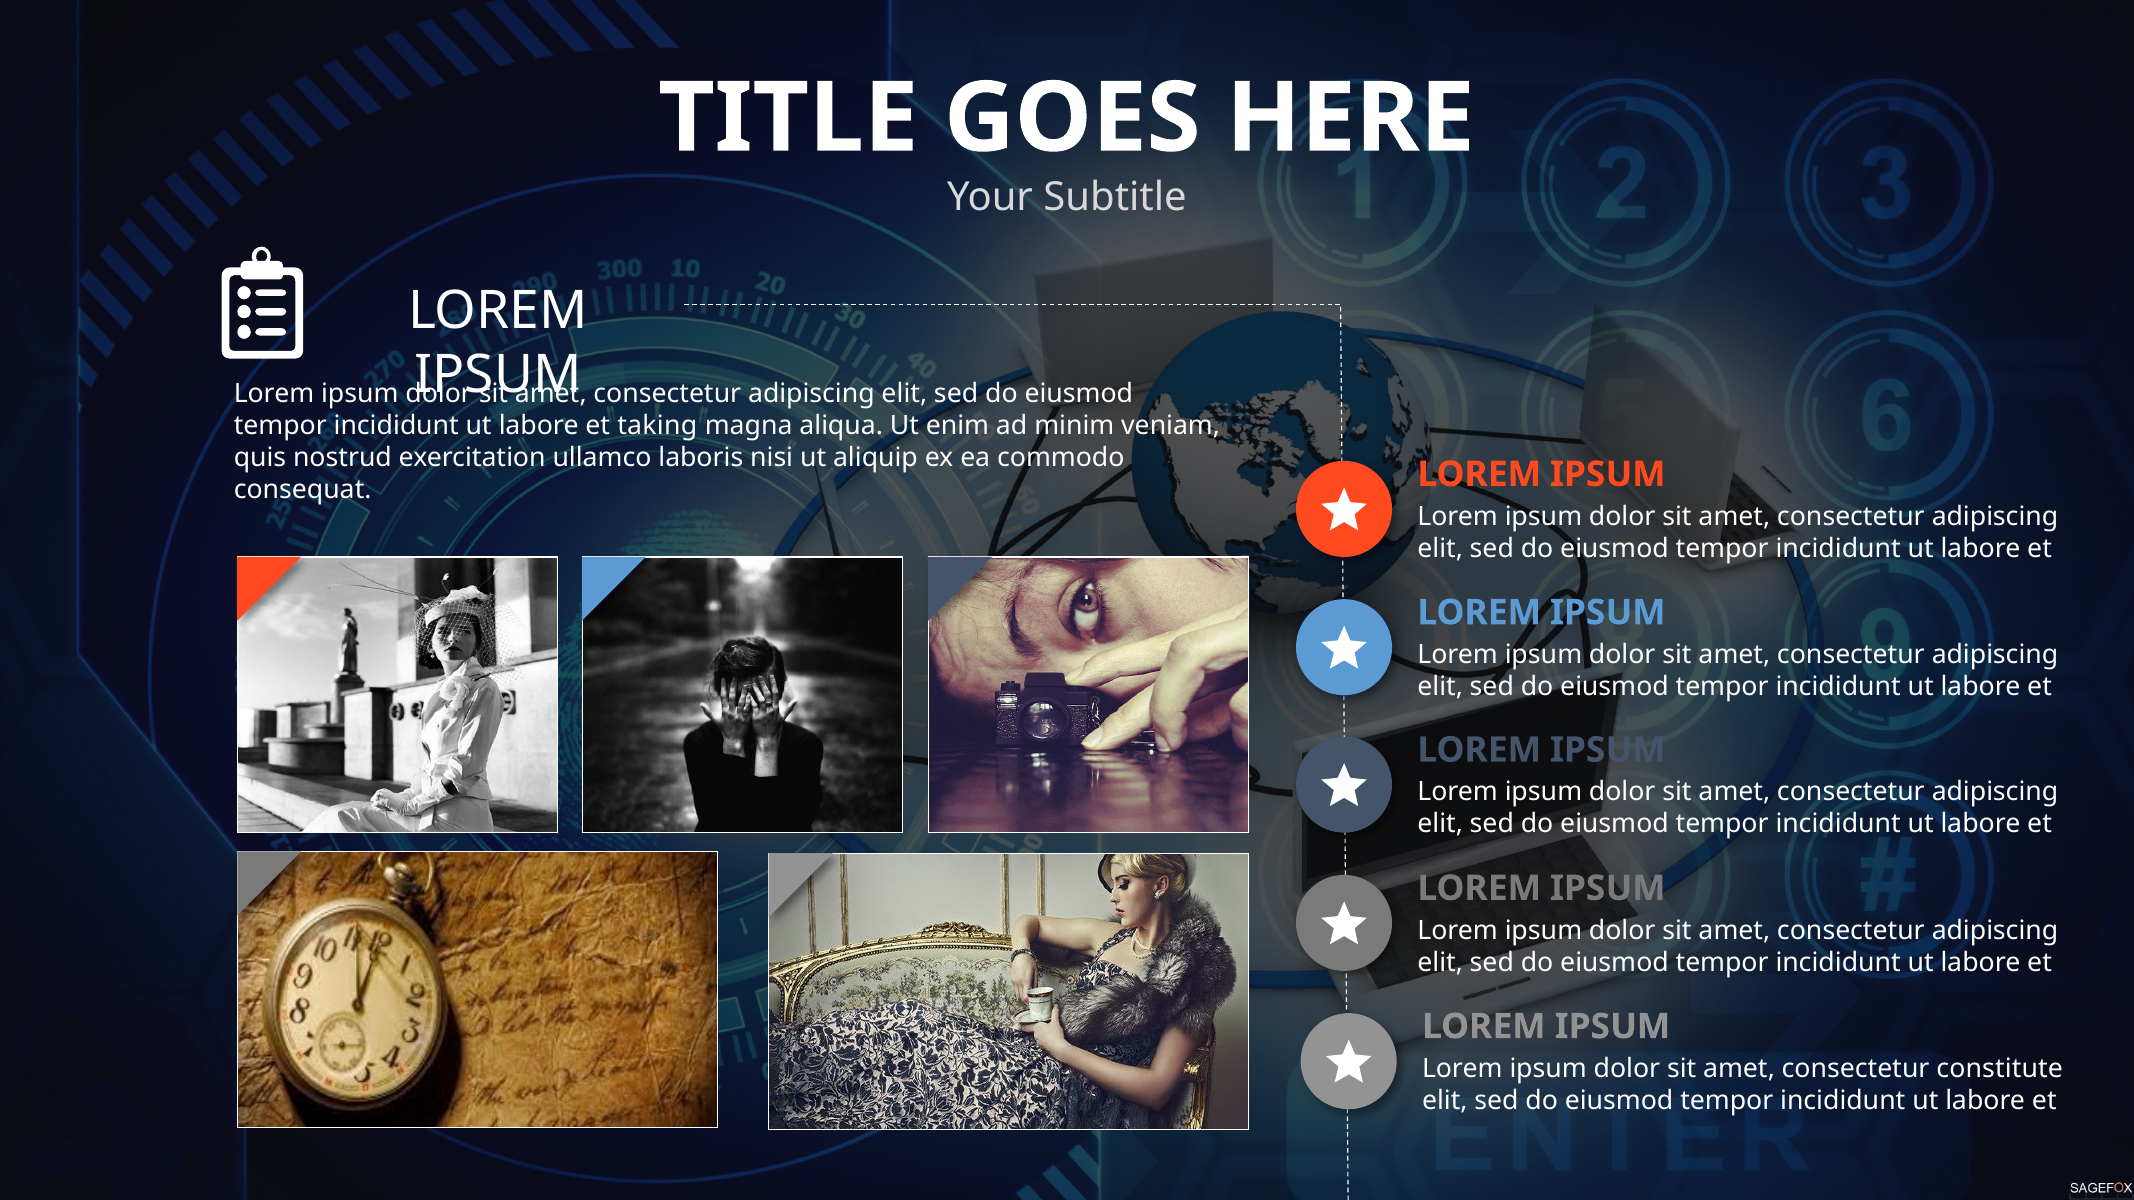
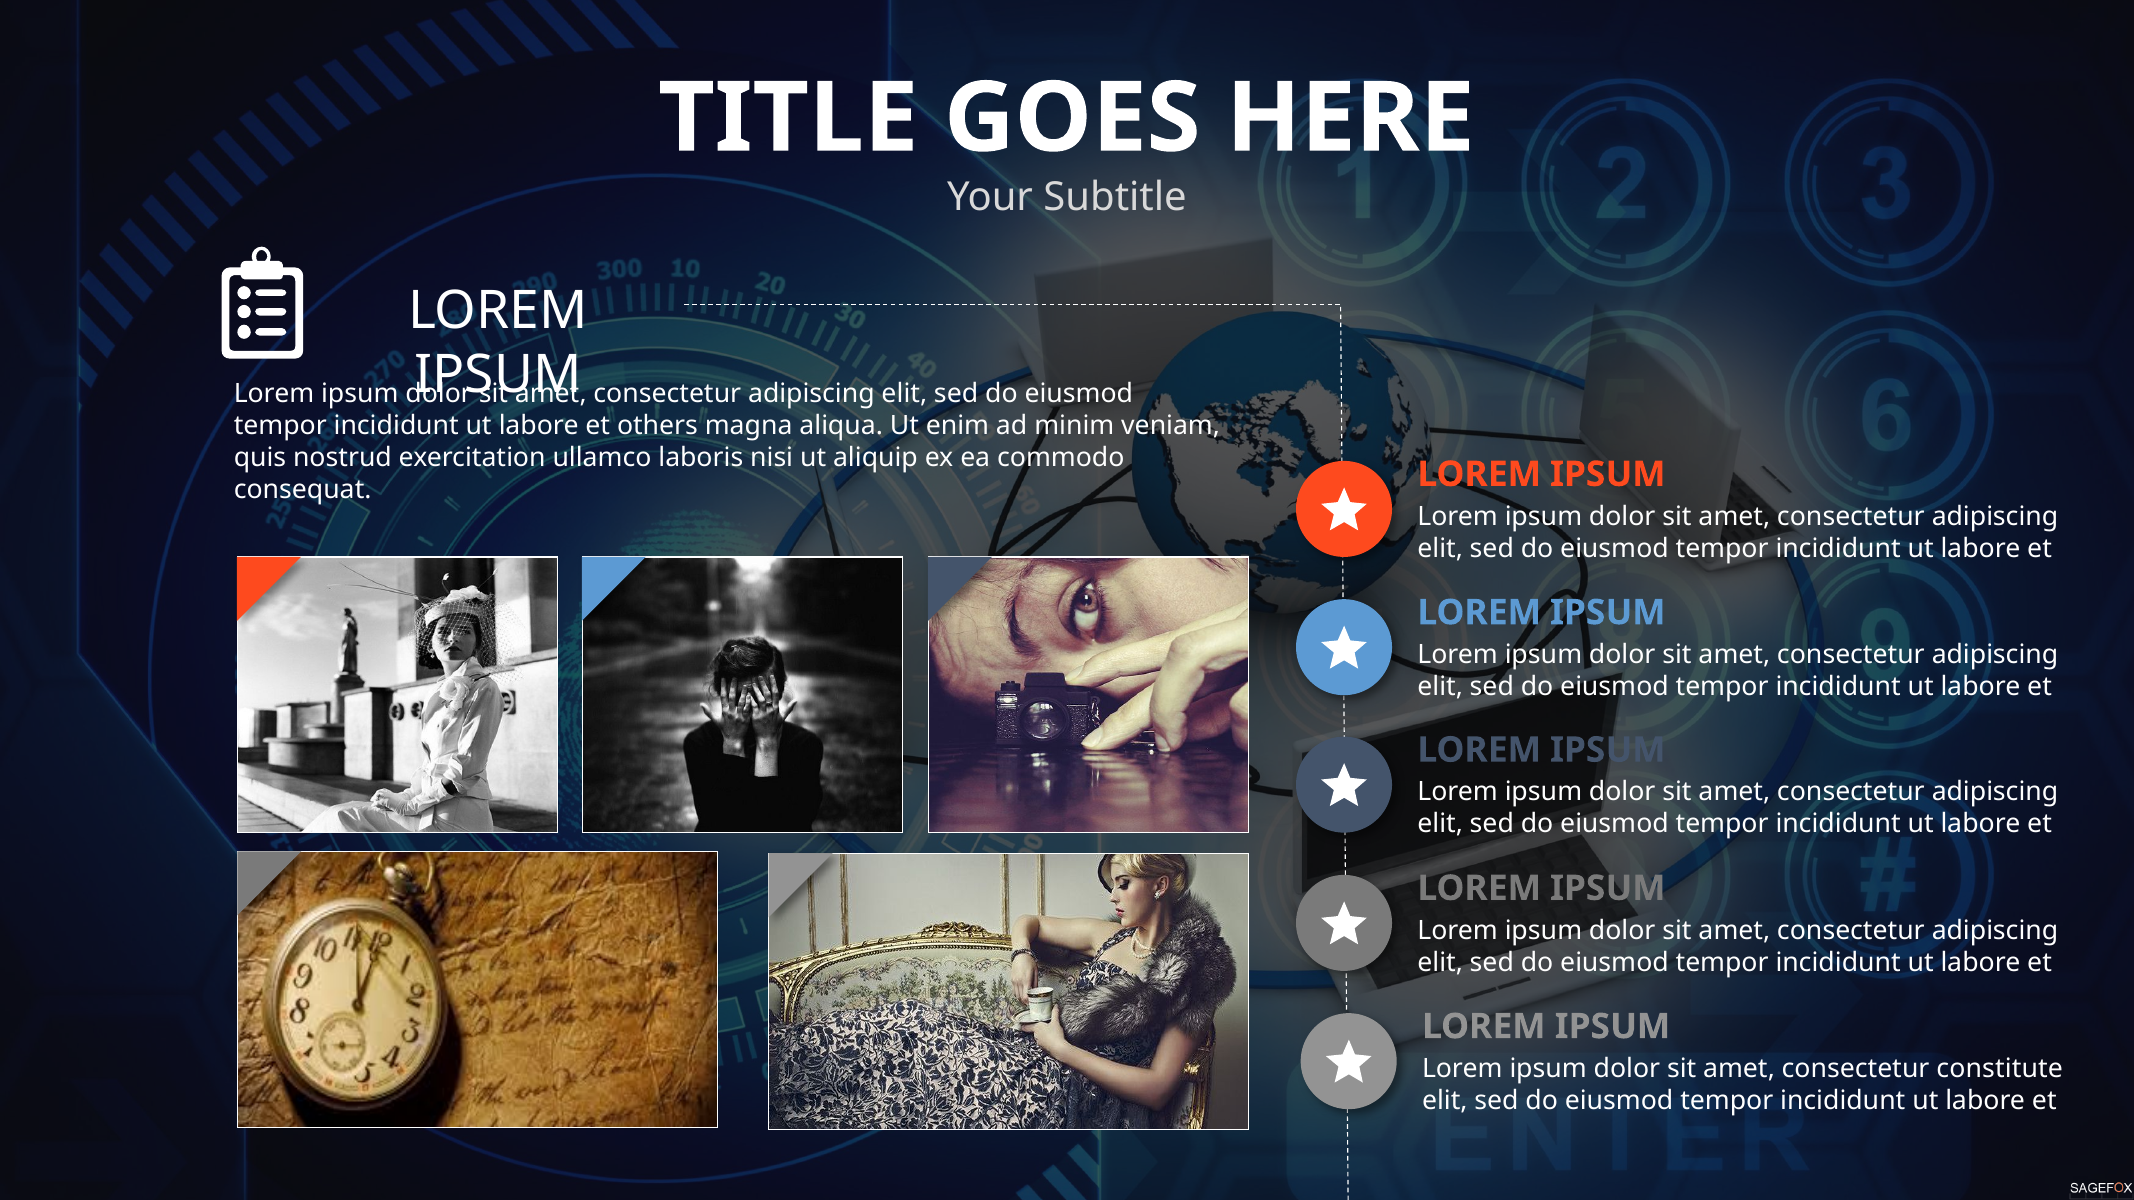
taking: taking -> others
